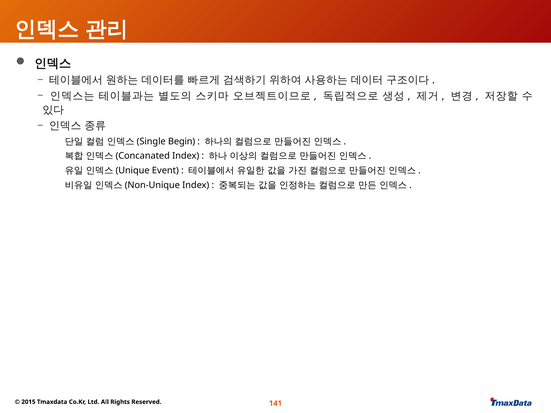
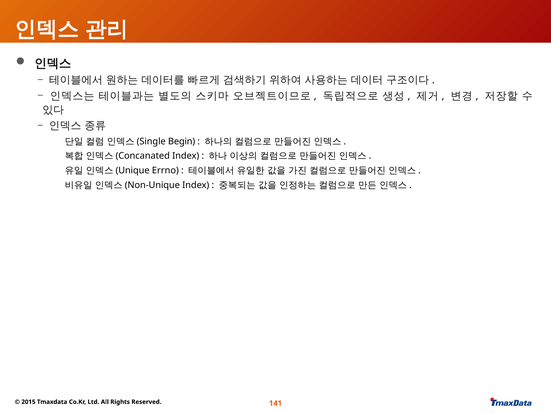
Event: Event -> Errno
